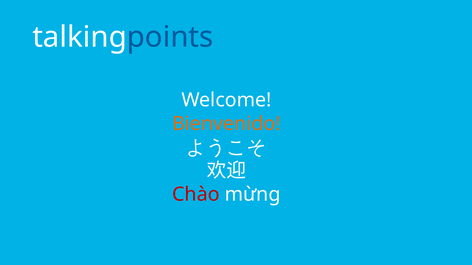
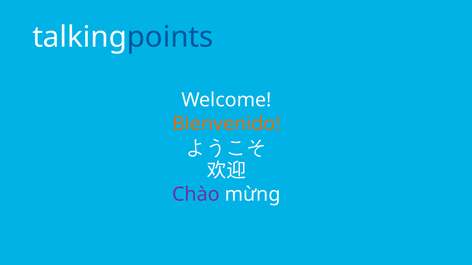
Chào colour: red -> purple
